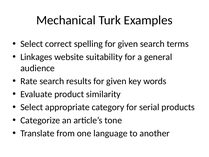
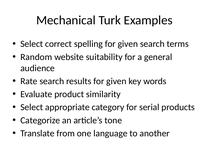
Linkages: Linkages -> Random
